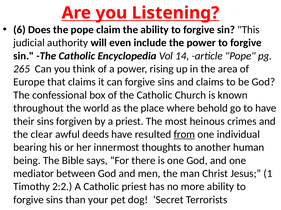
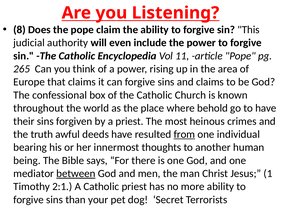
6: 6 -> 8
14: 14 -> 11
clear: clear -> truth
between underline: none -> present
2:2: 2:2 -> 2:1
